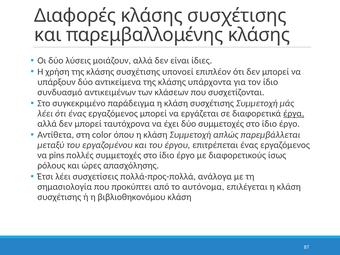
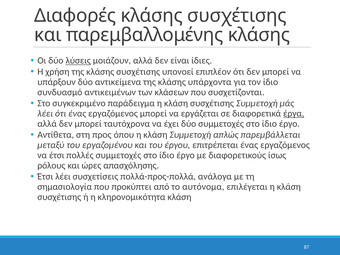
λύσεις underline: none -> present
color: color -> προς
να pins: pins -> έτσι
βιβλιοθηκονόμου: βιβλιοθηκονόμου -> κληρονομικότητα
